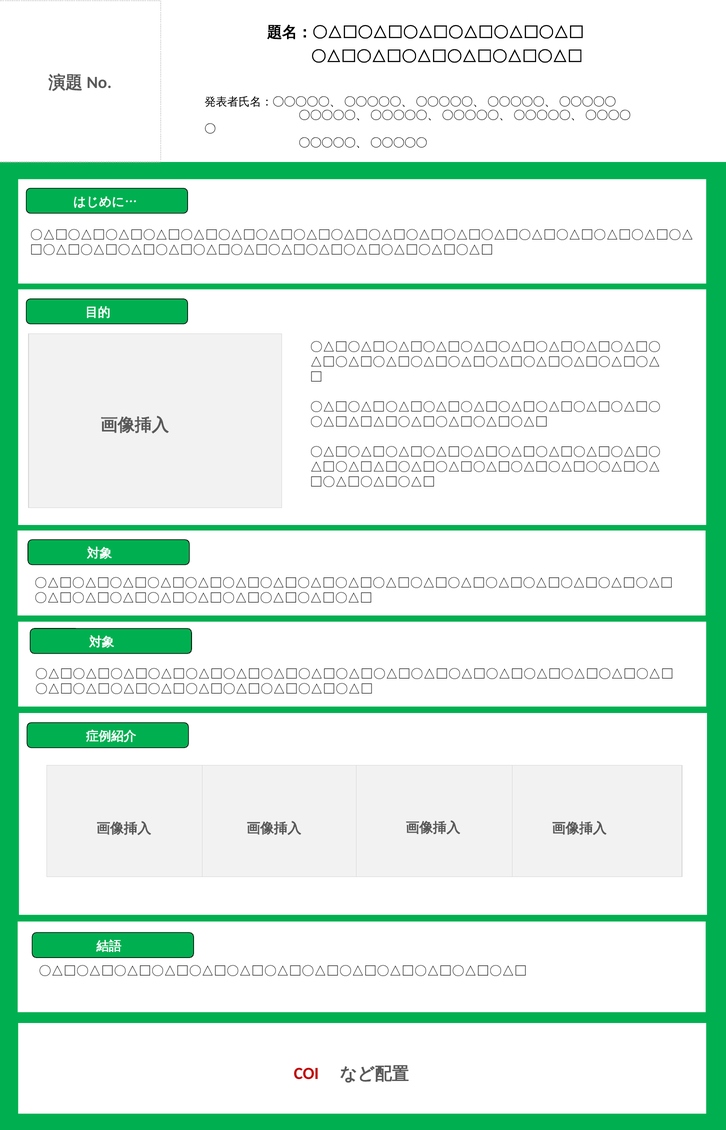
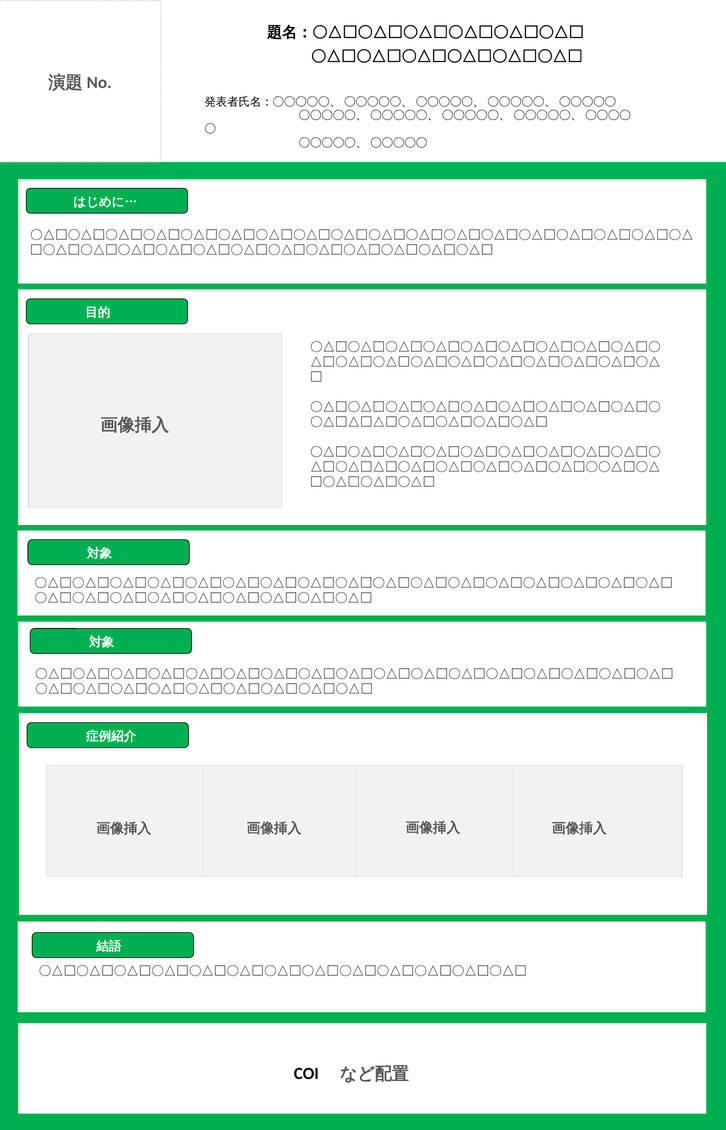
COI colour: red -> black
